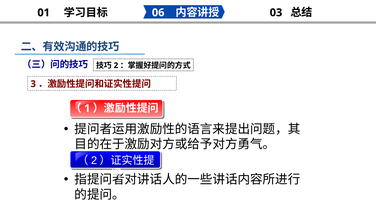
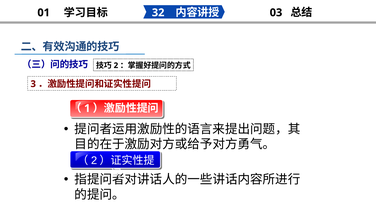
06: 06 -> 32
